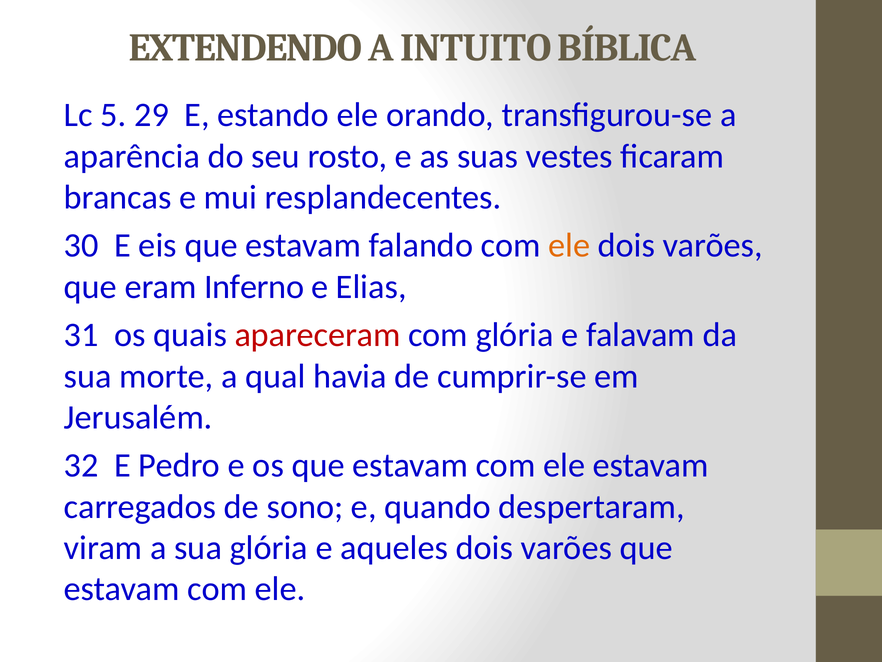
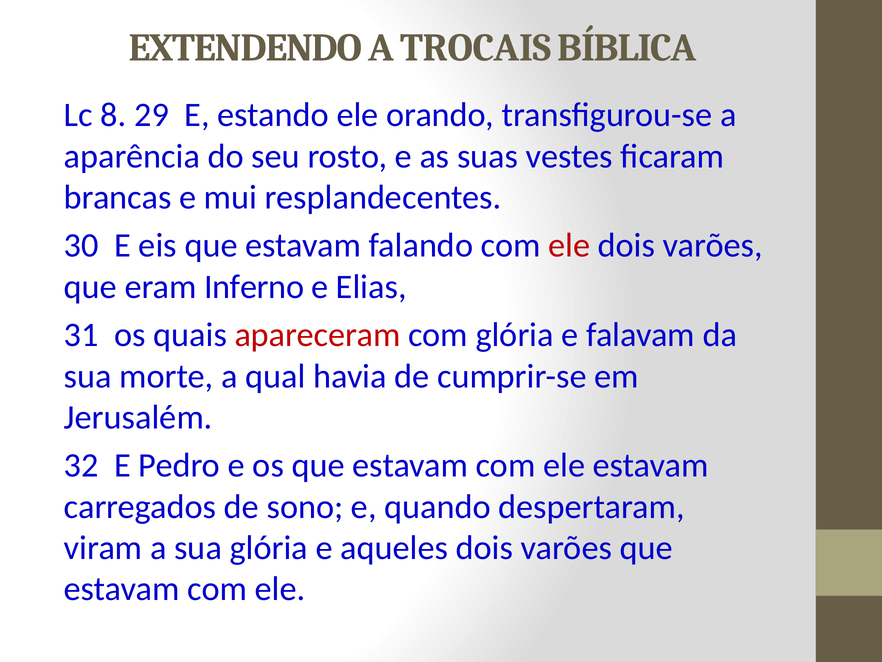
INTUITO: INTUITO -> TROCAIS
5: 5 -> 8
ele at (569, 245) colour: orange -> red
